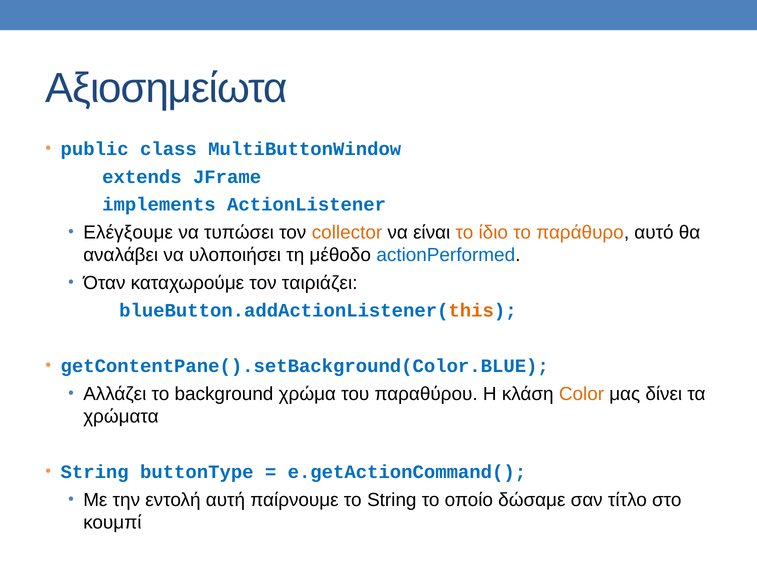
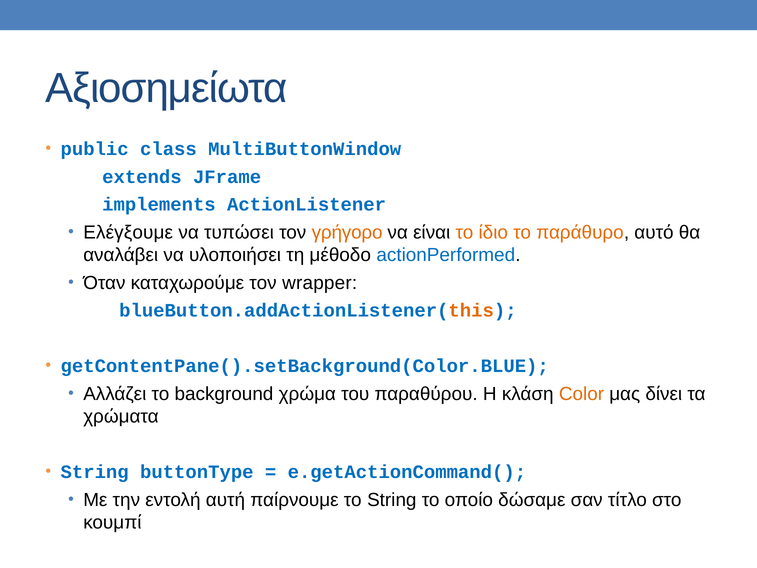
collector: collector -> γρήγορο
ταιριάζει: ταιριάζει -> wrapper
